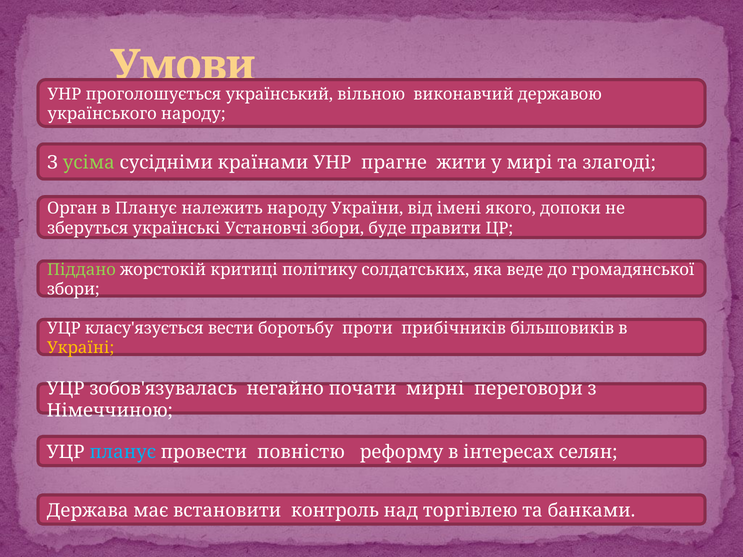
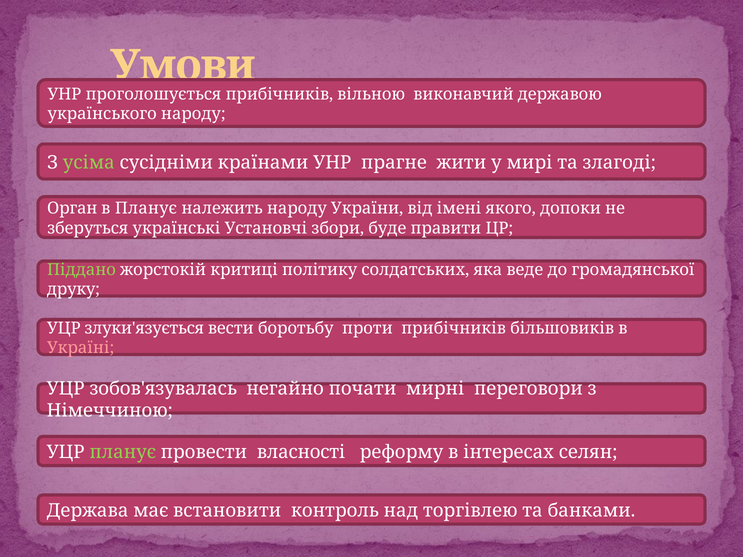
український at (279, 94): український -> прибічників
збори at (73, 290): збори -> друку
класу'язується: класу'язується -> злуки'язується
Україні colour: yellow -> pink
планує at (123, 452) colour: light blue -> light green
повністю: повністю -> власності
